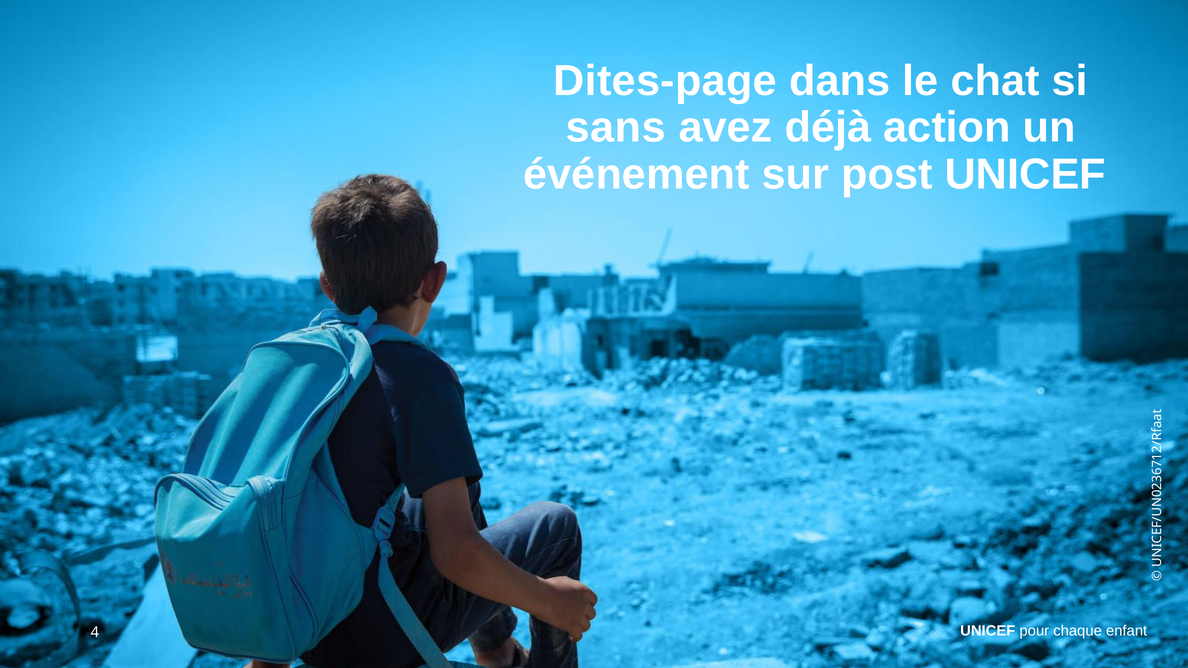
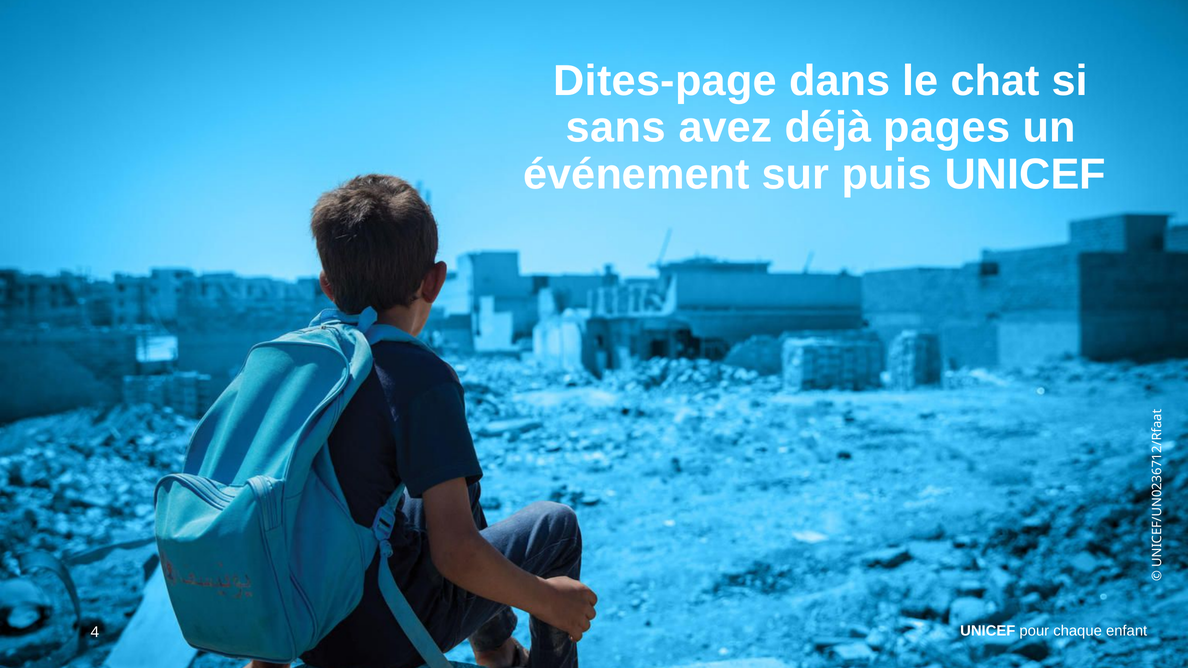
action: action -> pages
post: post -> puis
